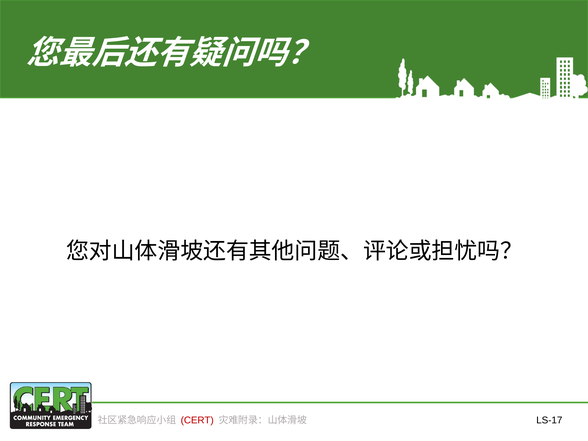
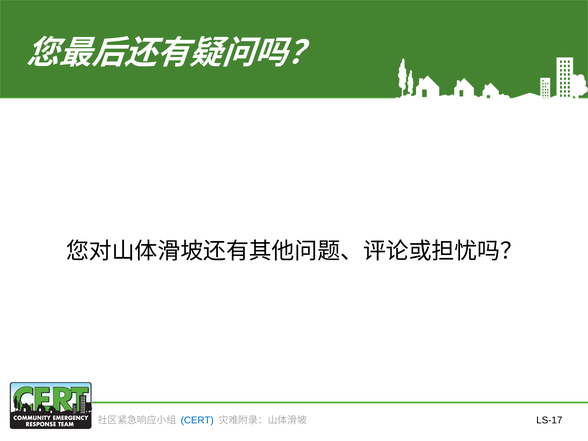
CERT colour: red -> blue
